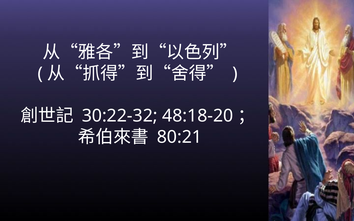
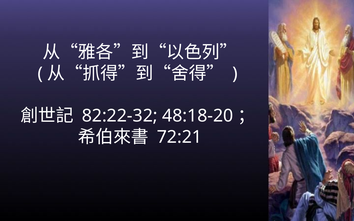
30:22-32: 30:22-32 -> 82:22-32
80:21: 80:21 -> 72:21
